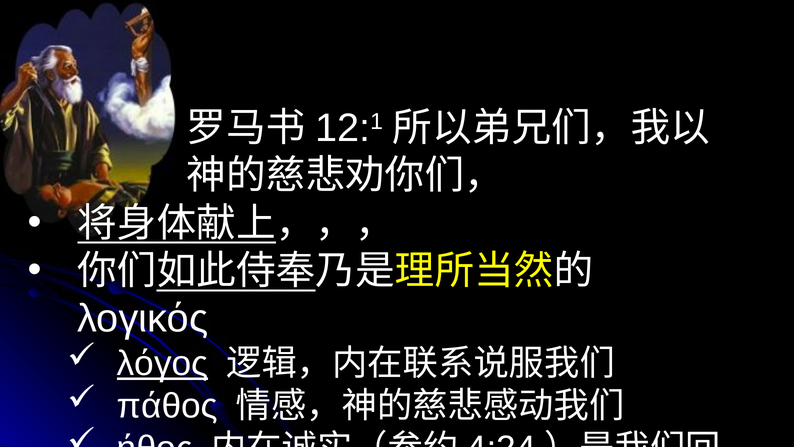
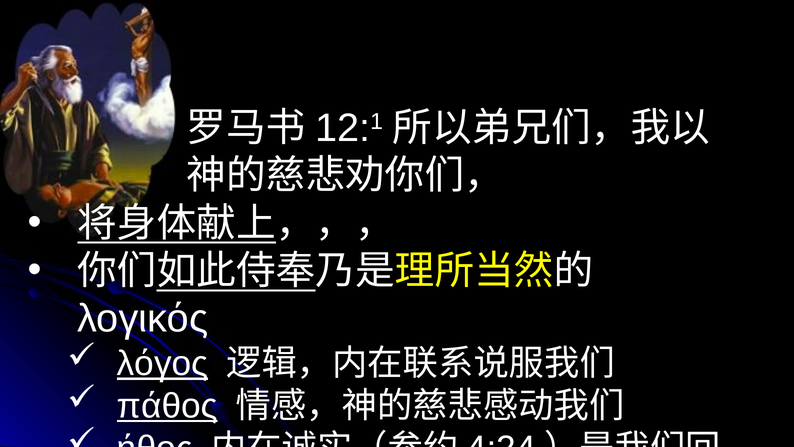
πάθος underline: none -> present
